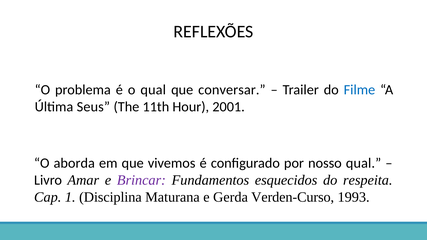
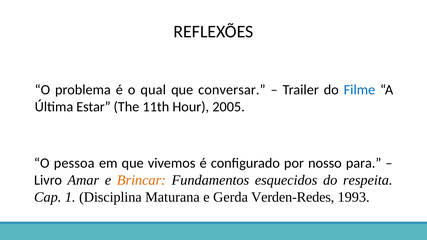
Seus: Seus -> Estar
2001: 2001 -> 2005
aborda: aborda -> pessoa
nosso qual: qual -> para
Brincar colour: purple -> orange
Verden-Curso: Verden-Curso -> Verden-Redes
